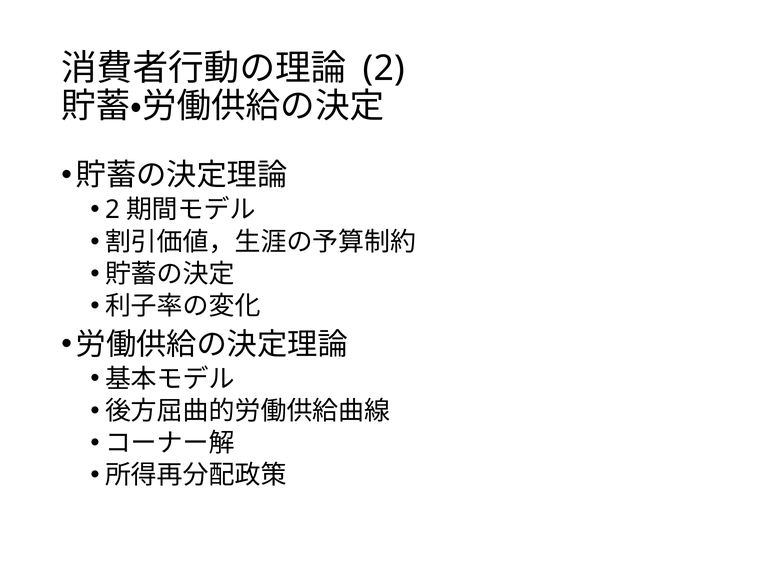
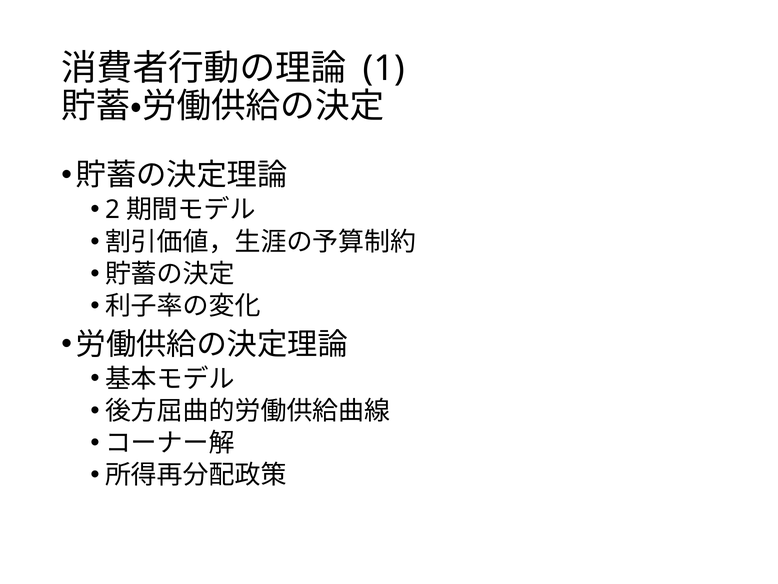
2 at (384, 69): 2 -> 1
